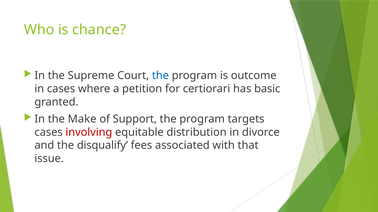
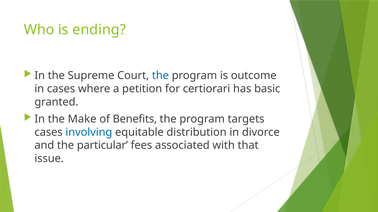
chance: chance -> ending
Support: Support -> Benefits
involving colour: red -> blue
disqualify: disqualify -> particular
